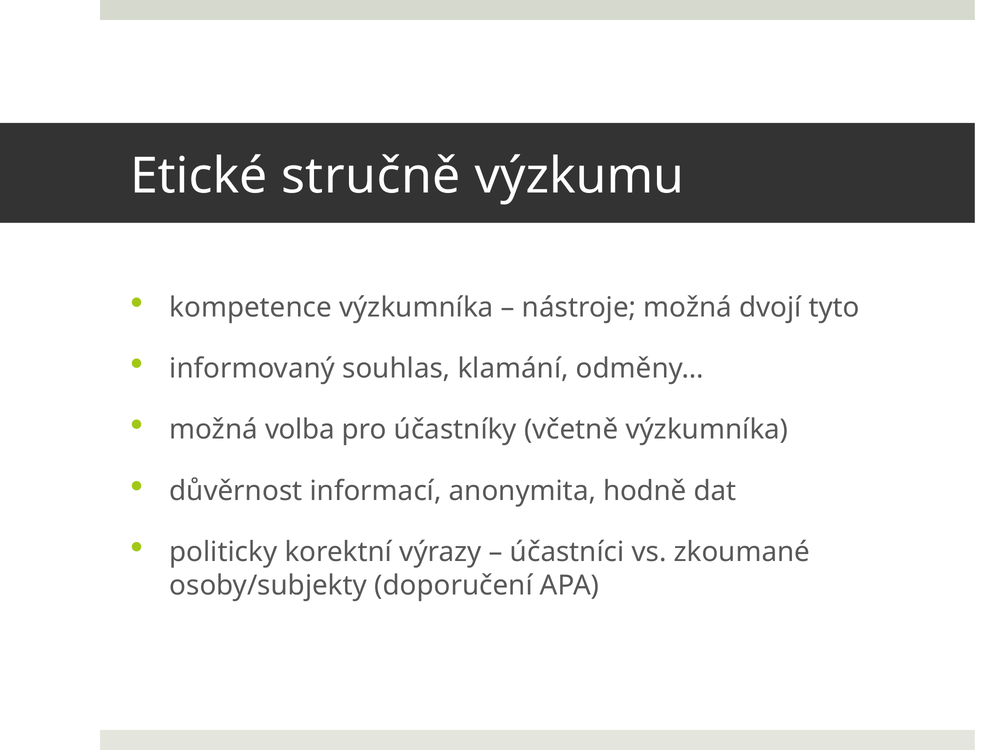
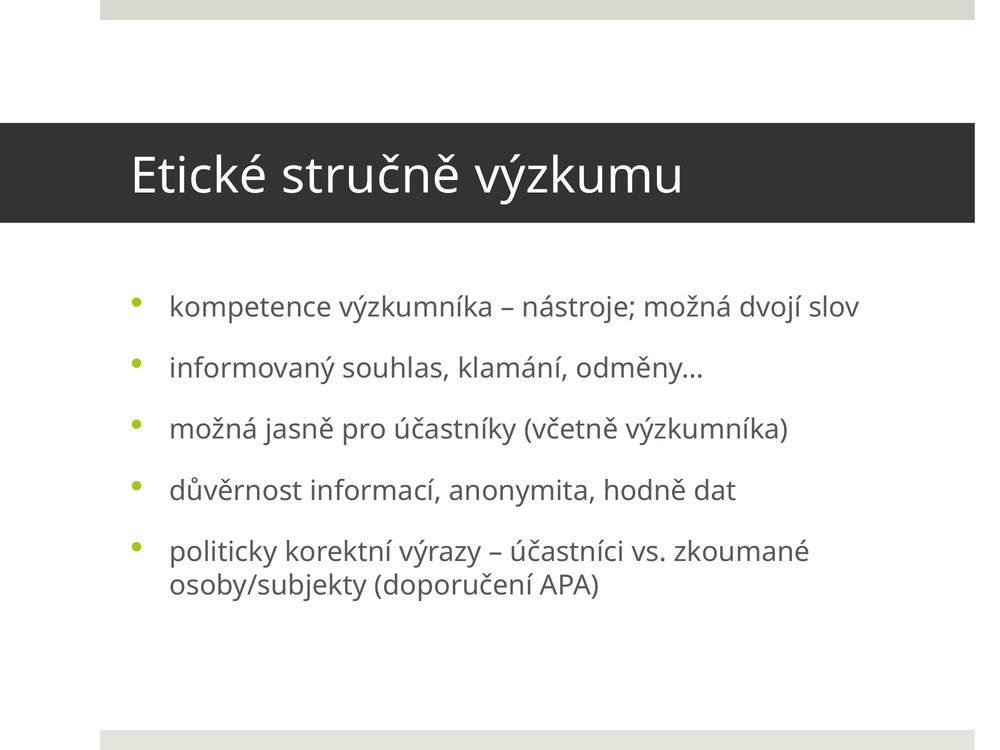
tyto: tyto -> slov
volba: volba -> jasně
